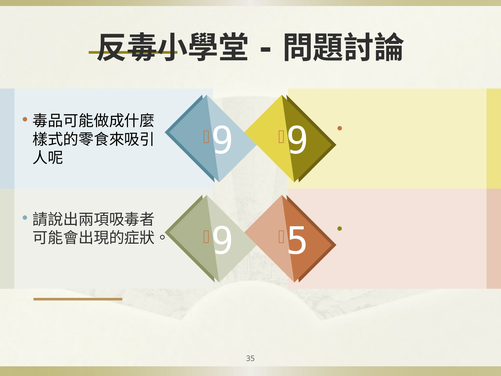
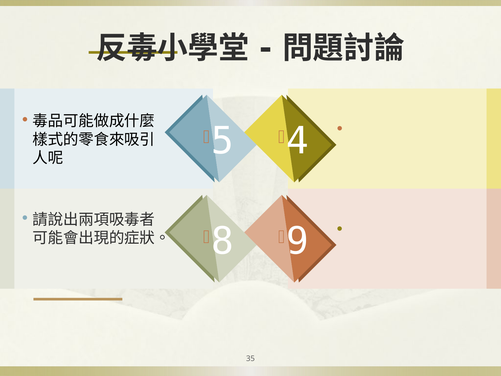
9 at (222, 141): 9 -> 5
9 at (297, 141): 9 -> 4
9 at (222, 241): 9 -> 8
5: 5 -> 9
